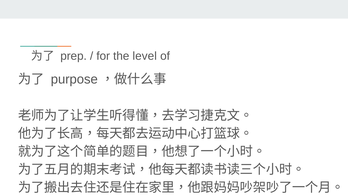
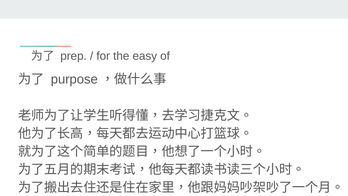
level: level -> easy
